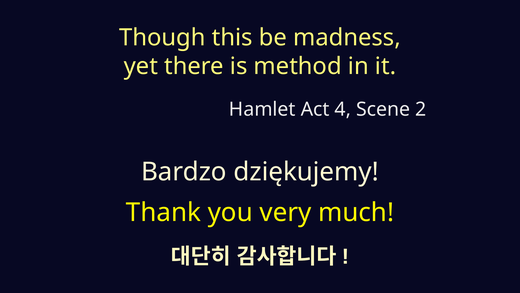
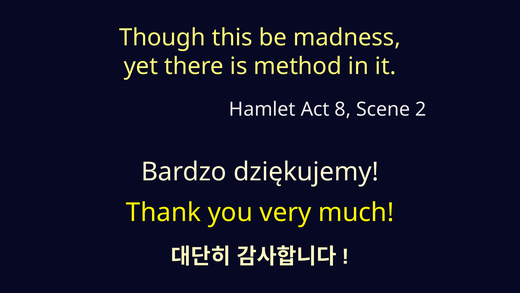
4: 4 -> 8
